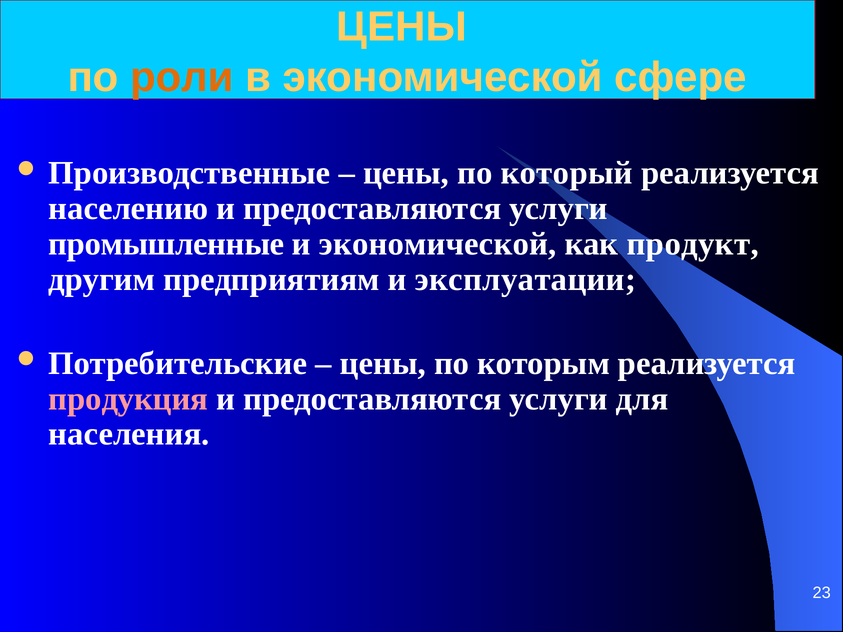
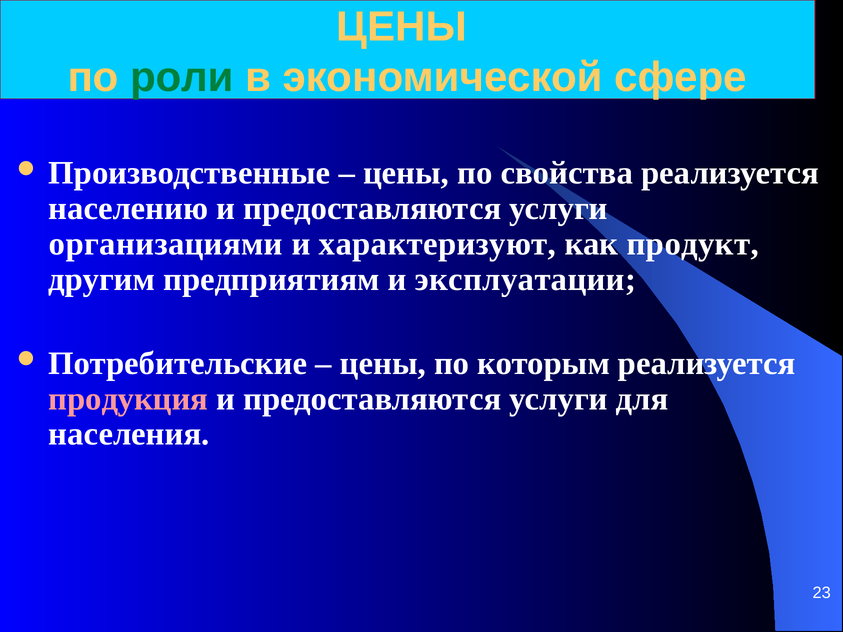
роли colour: orange -> green
который: который -> свойства
промышленные: промышленные -> организациями
и экономической: экономической -> характеризуют
